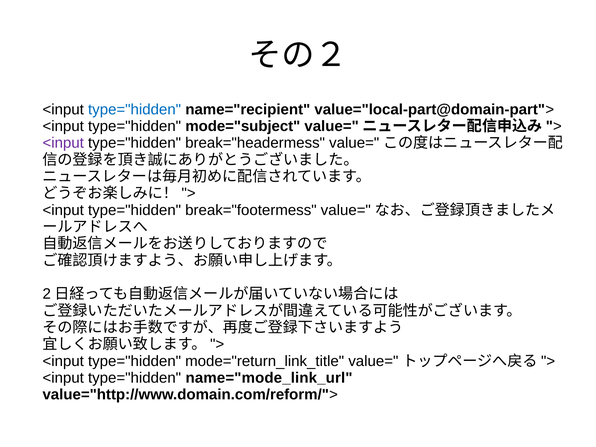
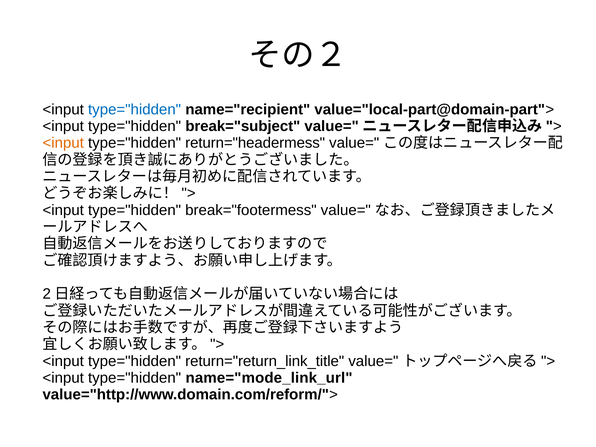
mode="subject: mode="subject -> break="subject
<input at (63, 143) colour: purple -> orange
break="headermess: break="headermess -> return="headermess
mode="return_link_title: mode="return_link_title -> return="return_link_title
